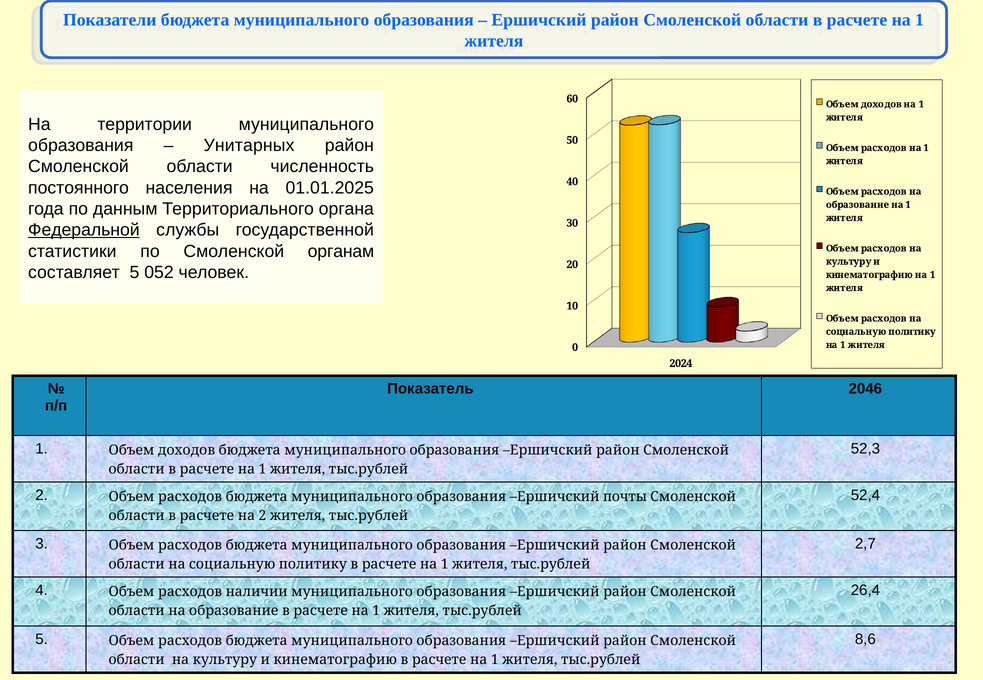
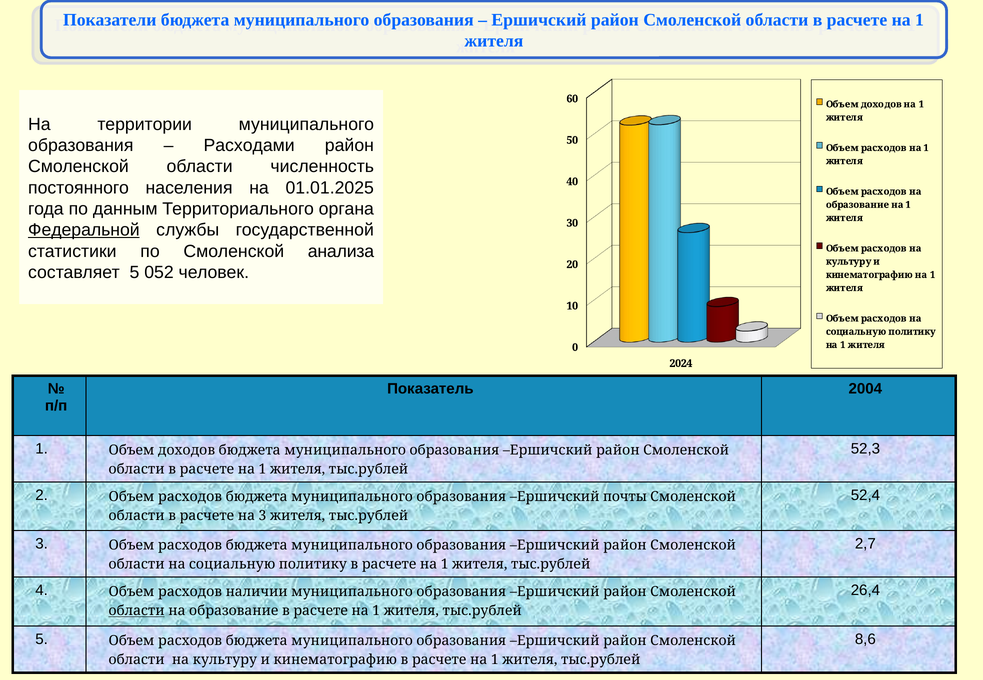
Унитарных: Унитарных -> Расходами
органам: органам -> анализа
2046: 2046 -> 2004
на 2: 2 -> 3
области at (137, 611) underline: none -> present
